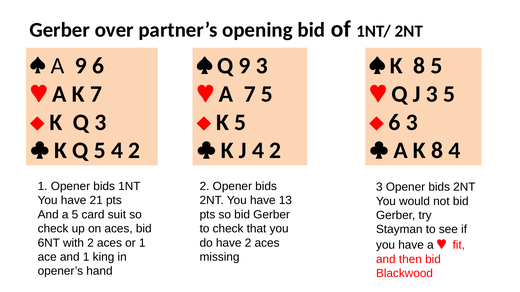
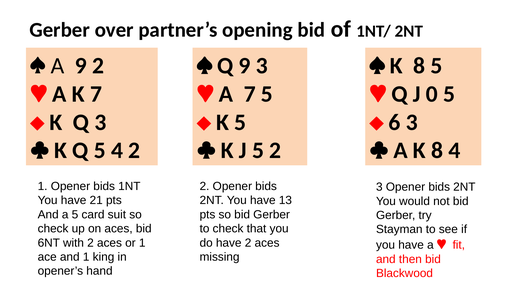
9 6: 6 -> 2
J 3: 3 -> 0
J 4: 4 -> 5
